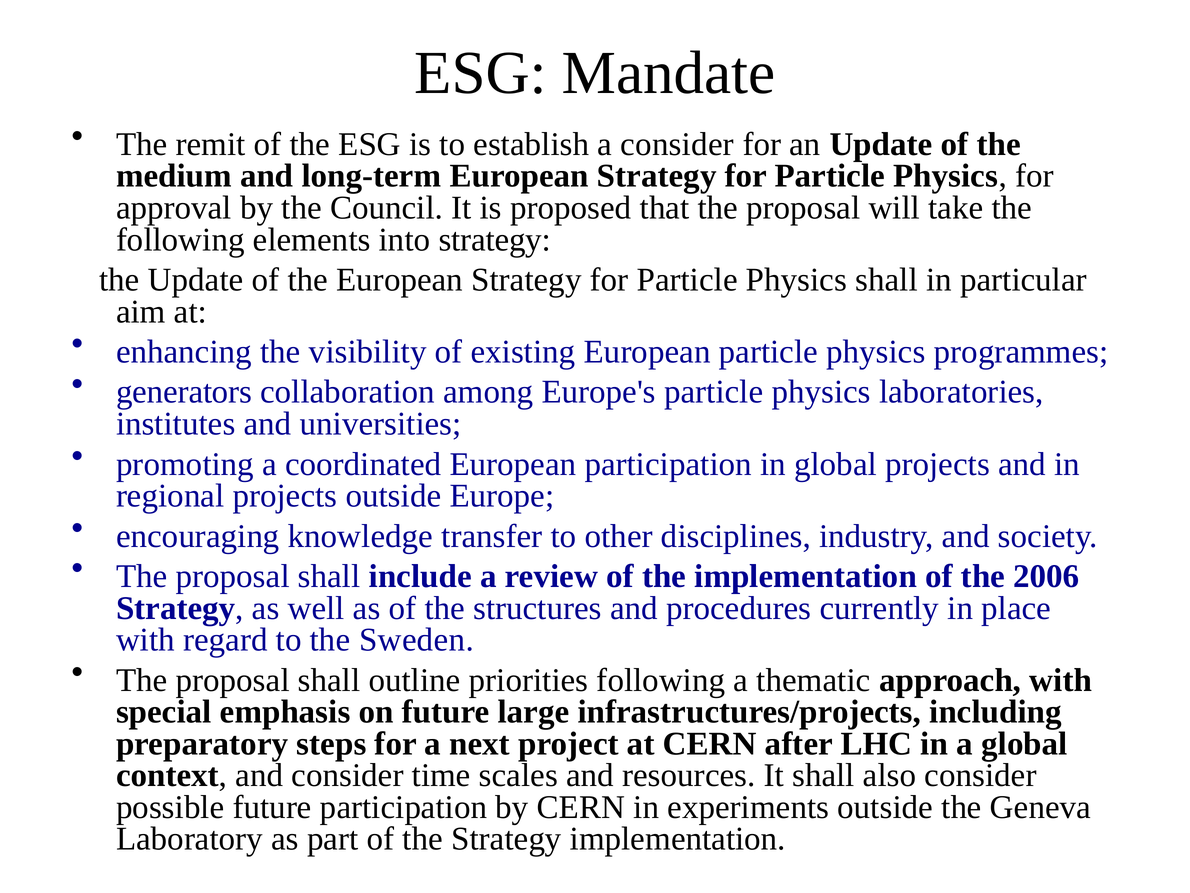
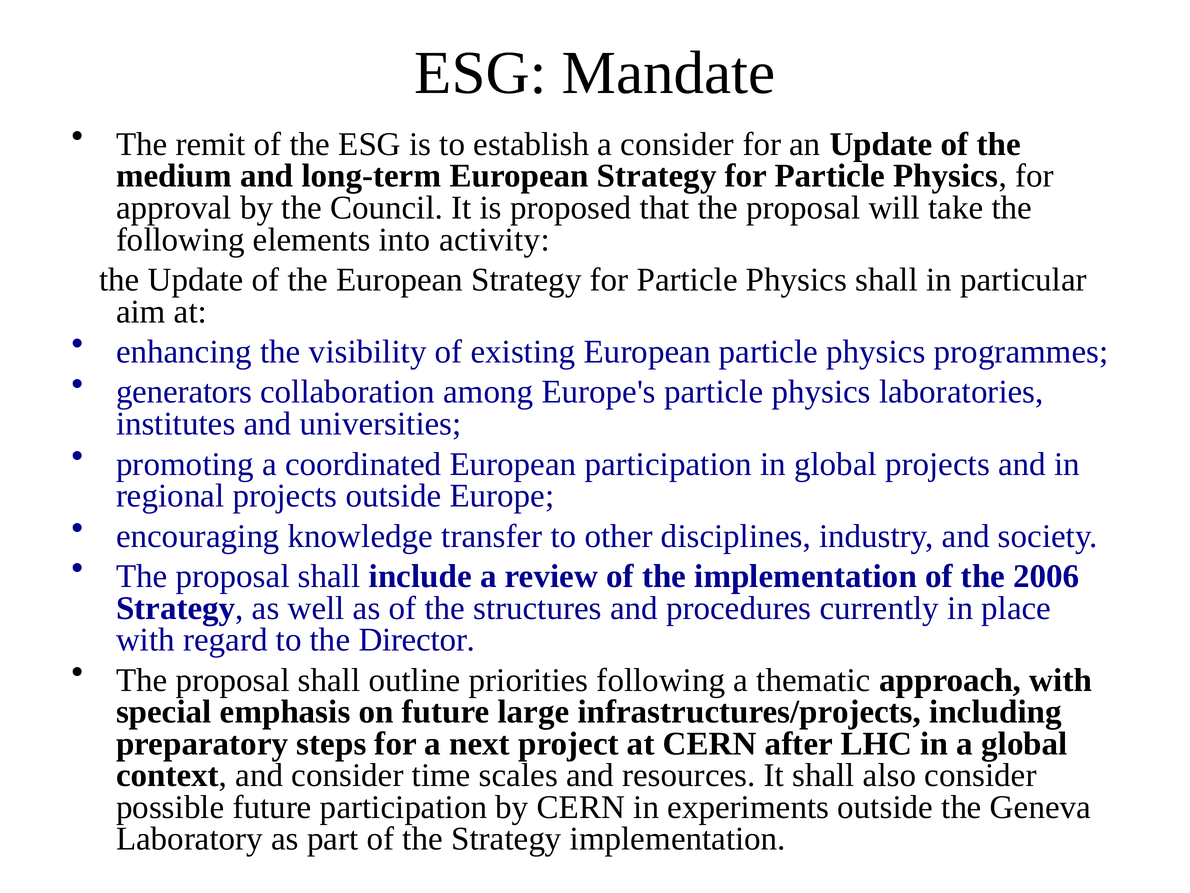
into strategy: strategy -> activity
Sweden: Sweden -> Director
